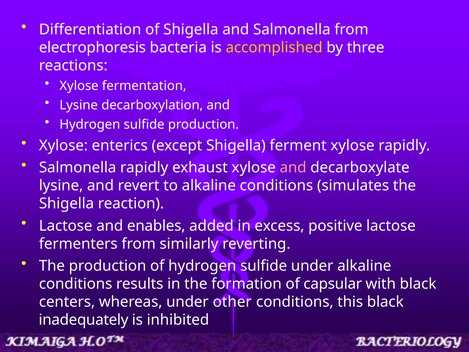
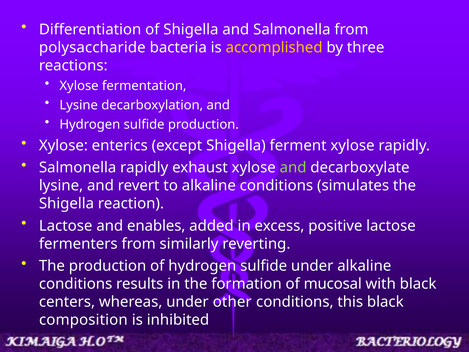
electrophoresis: electrophoresis -> polysaccharide
and at (293, 168) colour: pink -> light green
capsular: capsular -> mucosal
inadequately: inadequately -> composition
